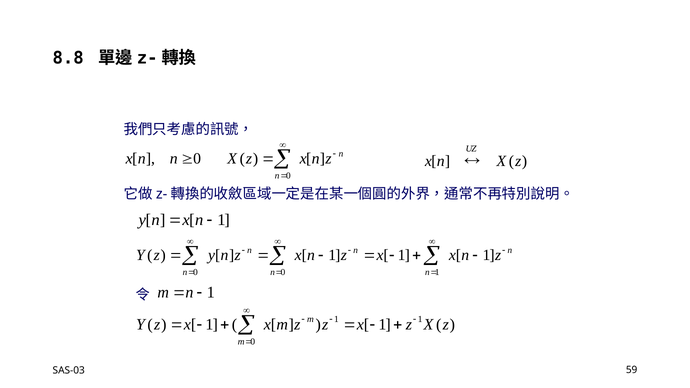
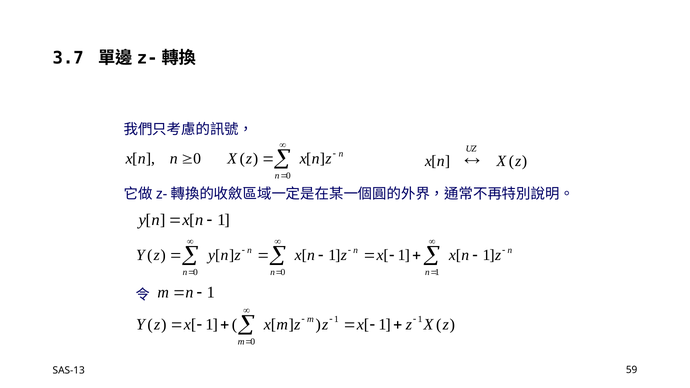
8.8: 8.8 -> 3.7
SAS-03: SAS-03 -> SAS-13
